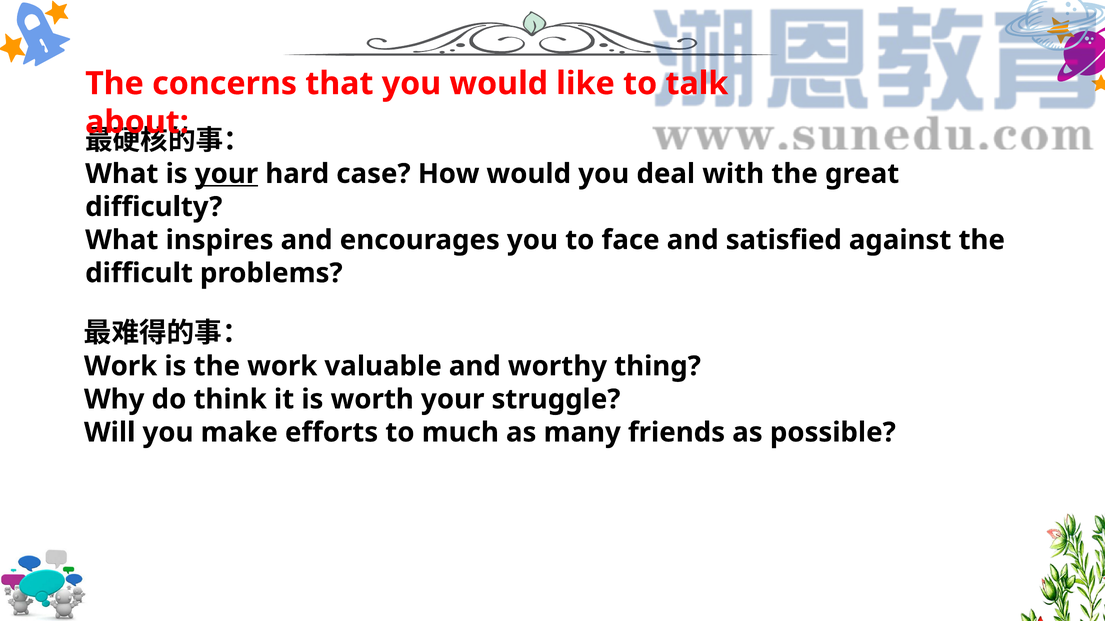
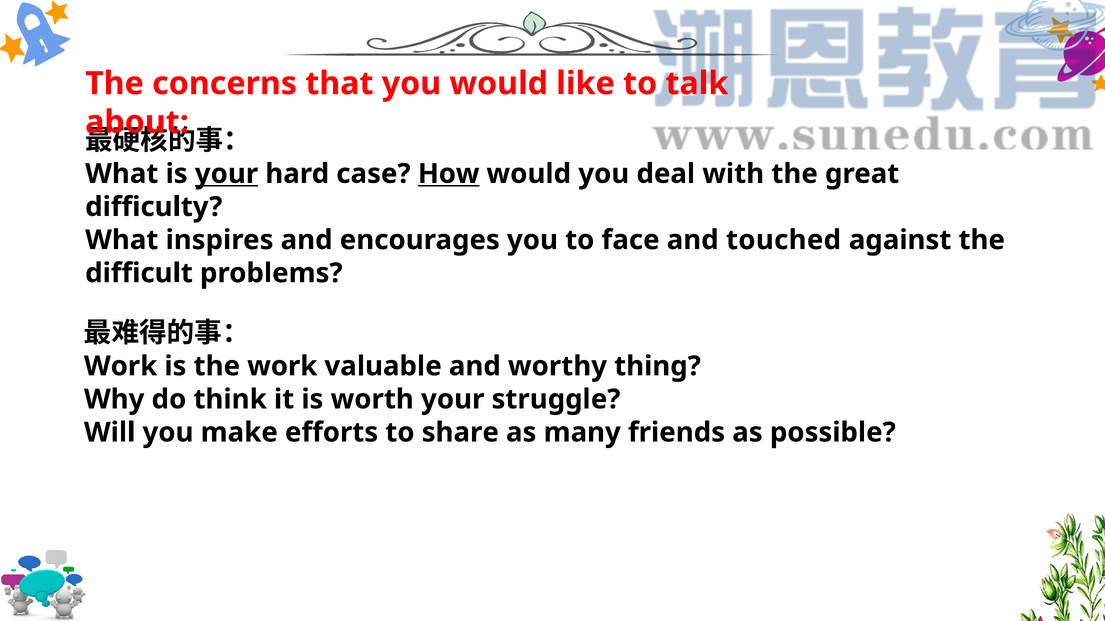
How underline: none -> present
satisfied: satisfied -> touched
much: much -> share
